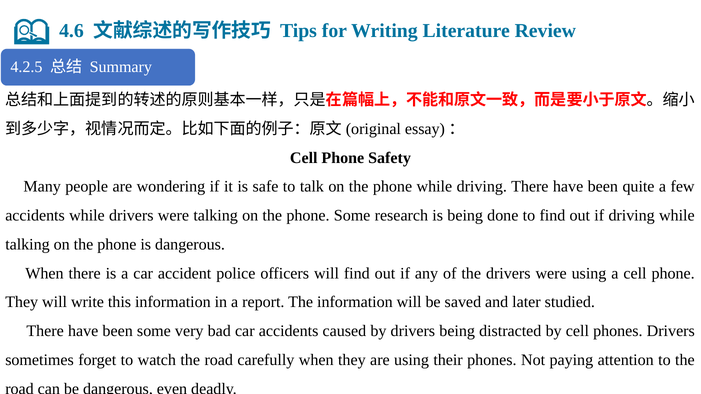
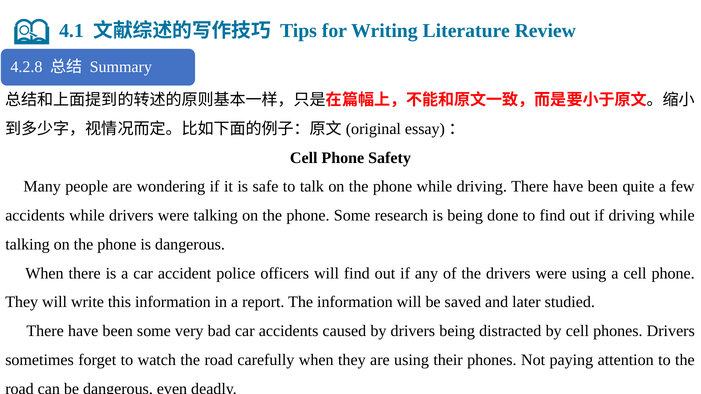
4.6: 4.6 -> 4.1
4.2.5: 4.2.5 -> 4.2.8
